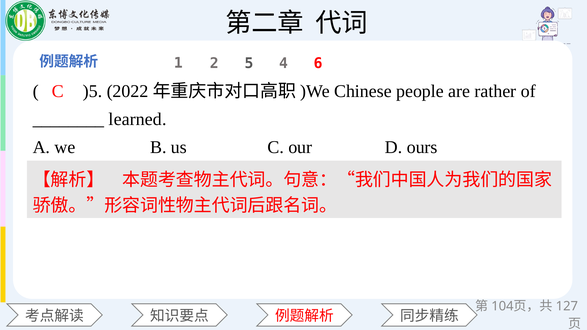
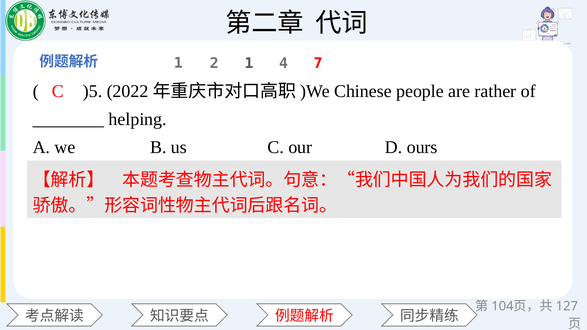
2 5: 5 -> 1
6: 6 -> 7
learned: learned -> helping
